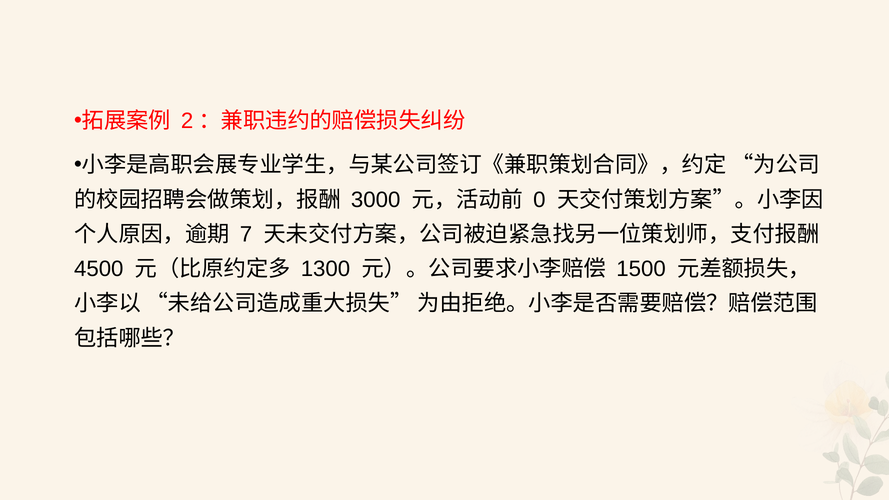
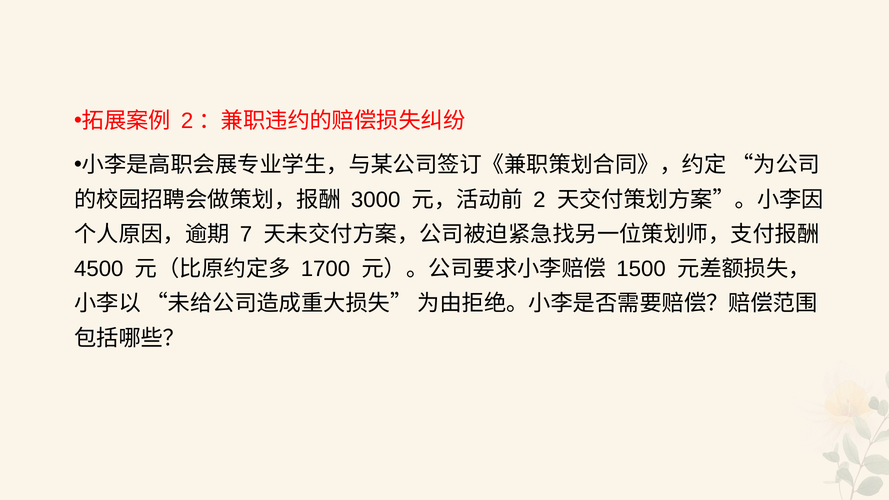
0: 0 -> 2
1300: 1300 -> 1700
